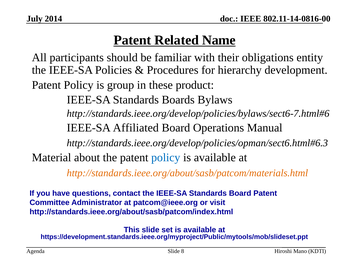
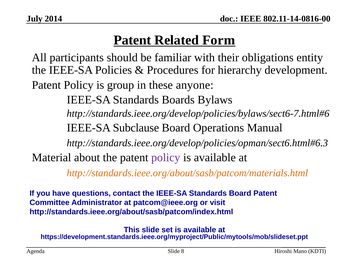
Name: Name -> Form
product: product -> anyone
Affiliated: Affiliated -> Subclause
policy at (166, 157) colour: blue -> purple
